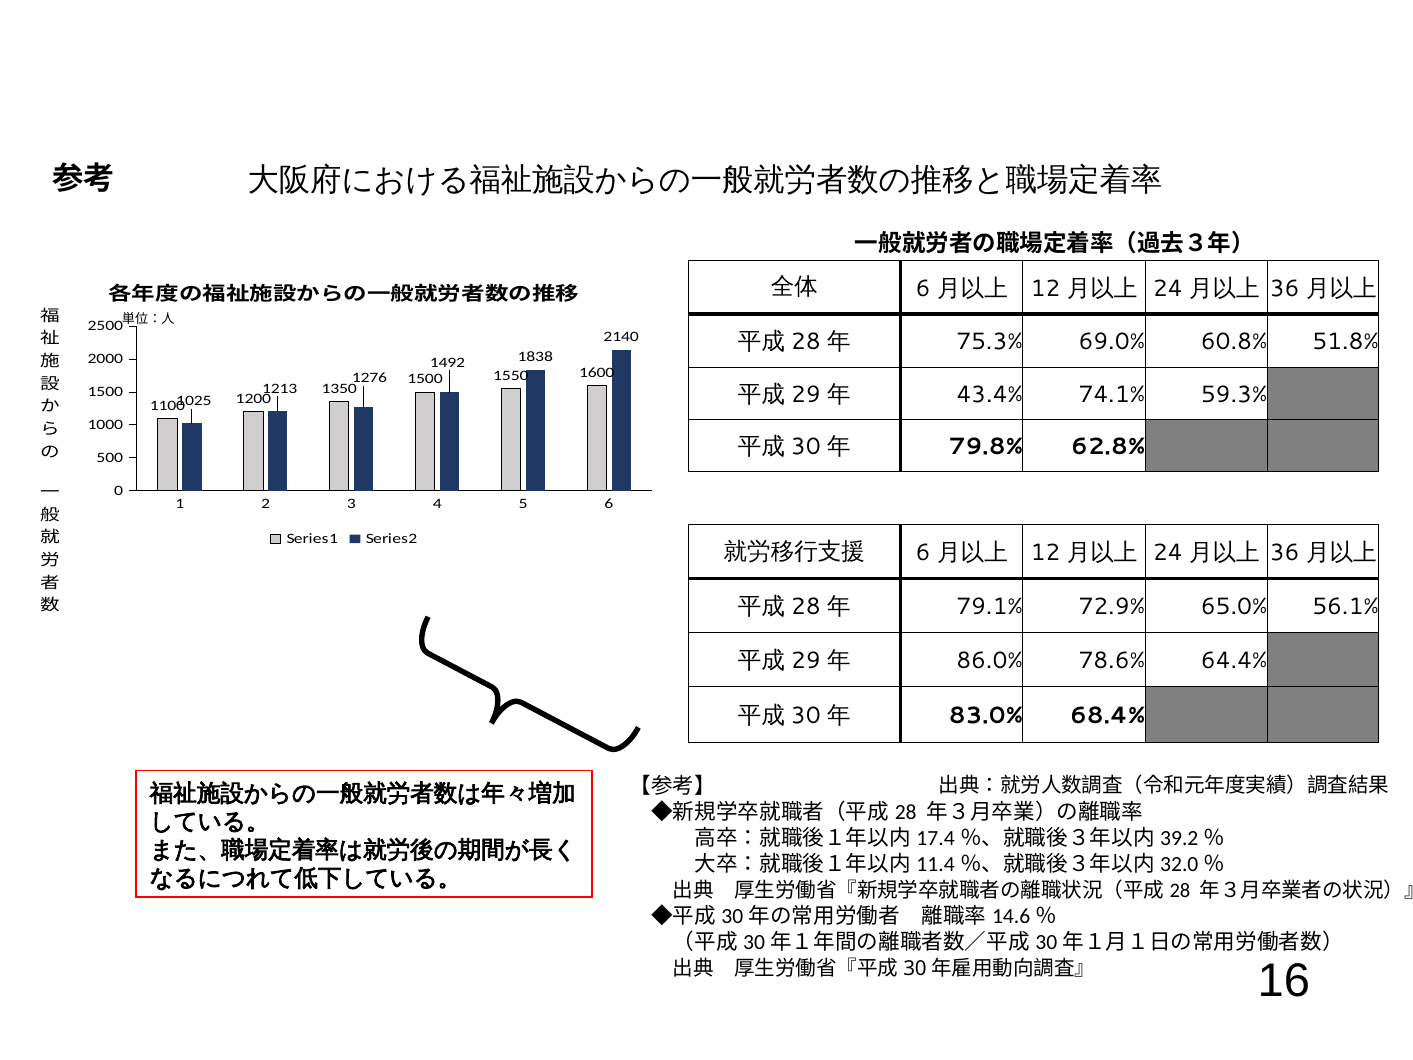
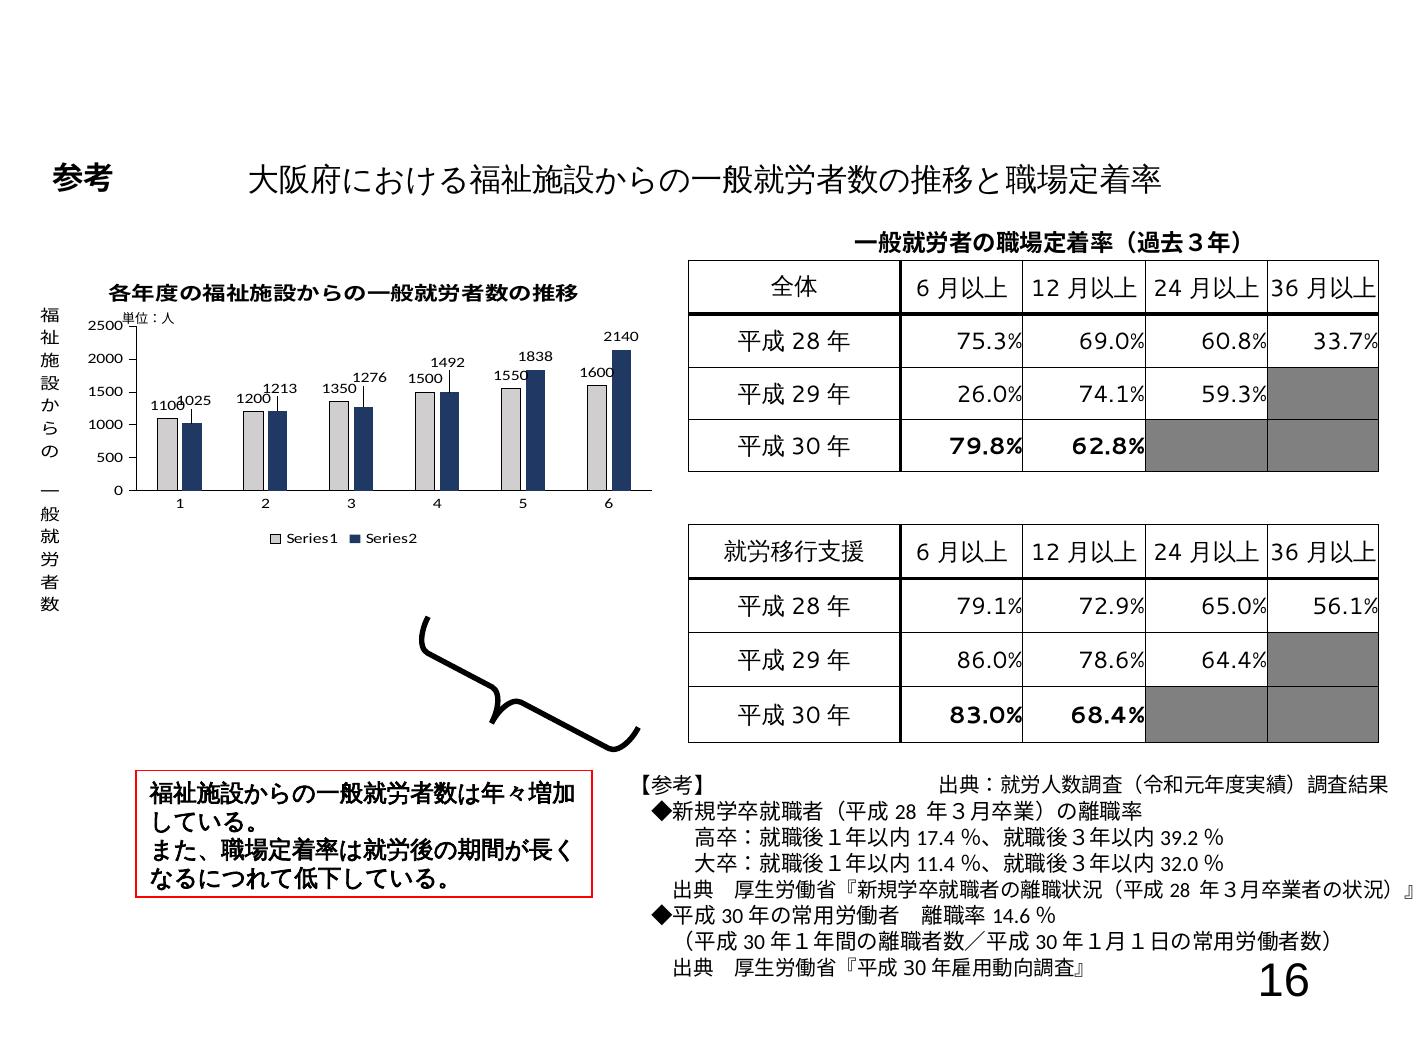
51.8%: 51.8% -> 33.7%
43.4%: 43.4% -> 26.0%
